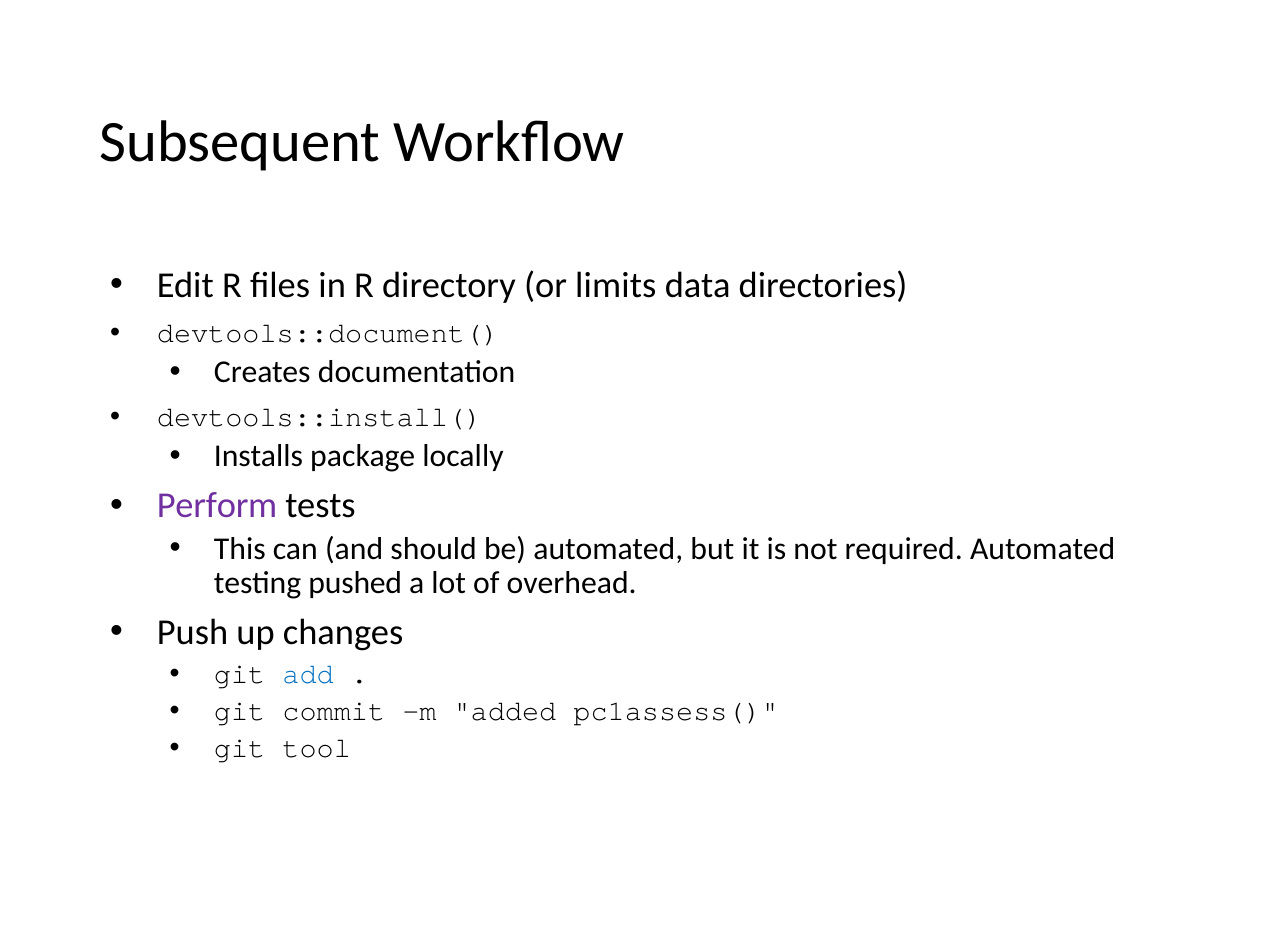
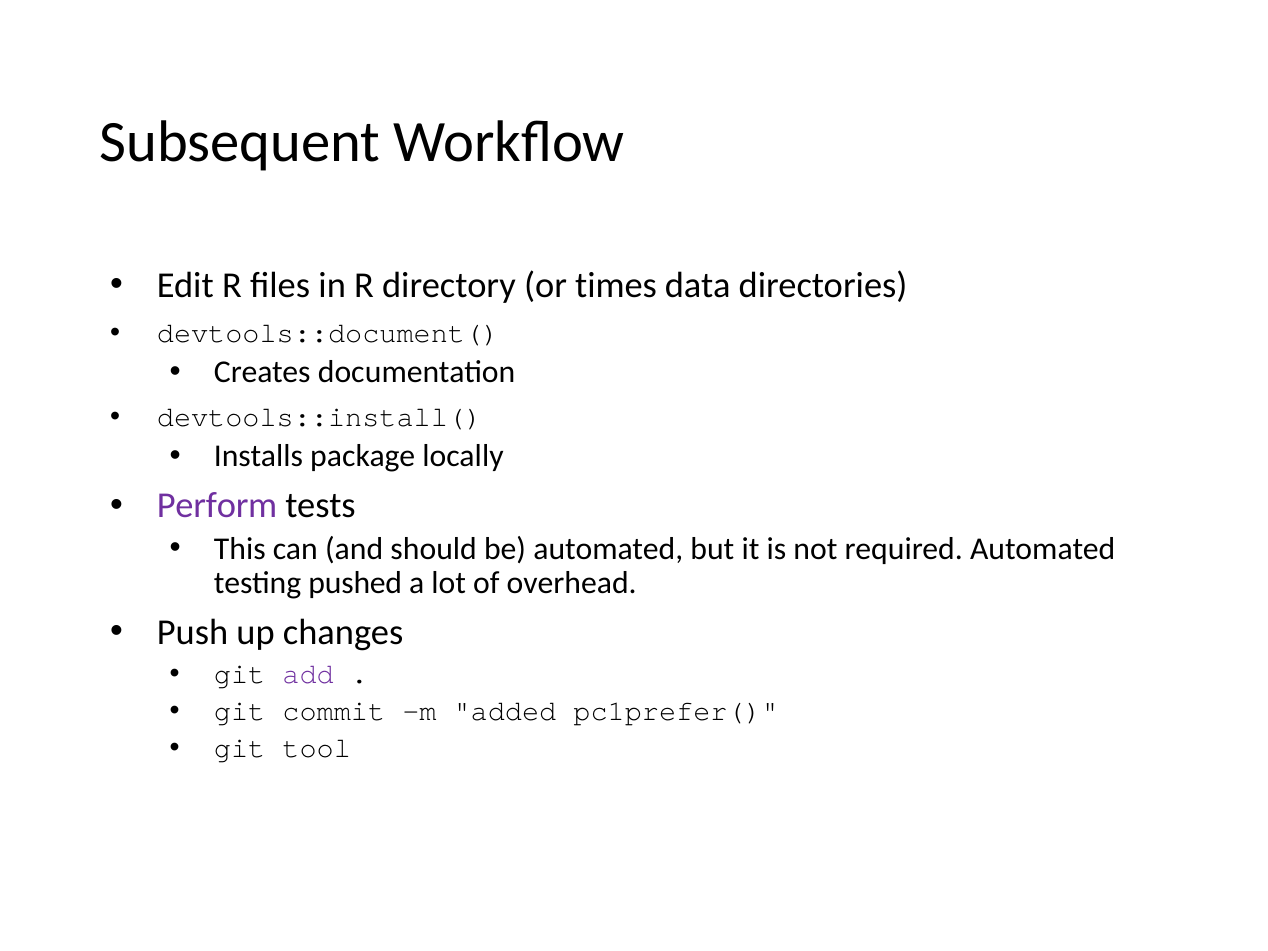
limits: limits -> times
add colour: blue -> purple
pc1assess(: pc1assess( -> pc1prefer(
